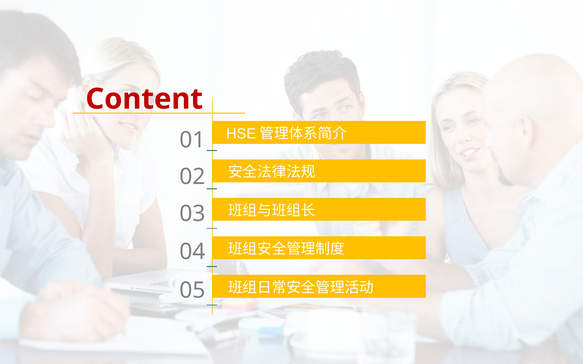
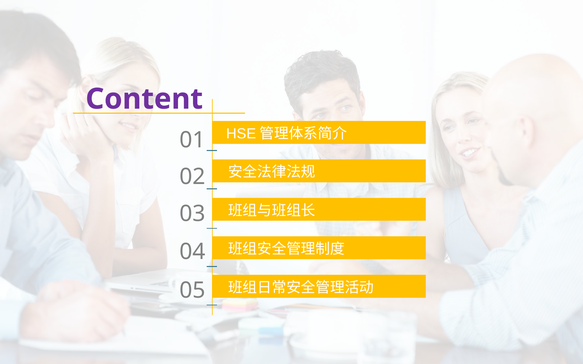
Content colour: red -> purple
